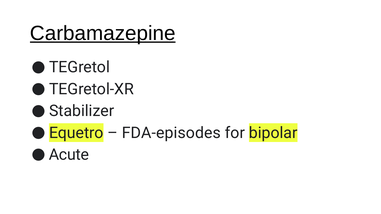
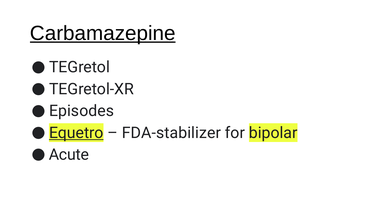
Stabilizer: Stabilizer -> Episodes
Equetro underline: none -> present
FDA-episodes: FDA-episodes -> FDA-stabilizer
